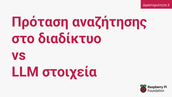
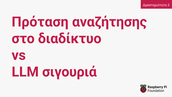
στοιχεία: στοιχεία -> σιγουριά
